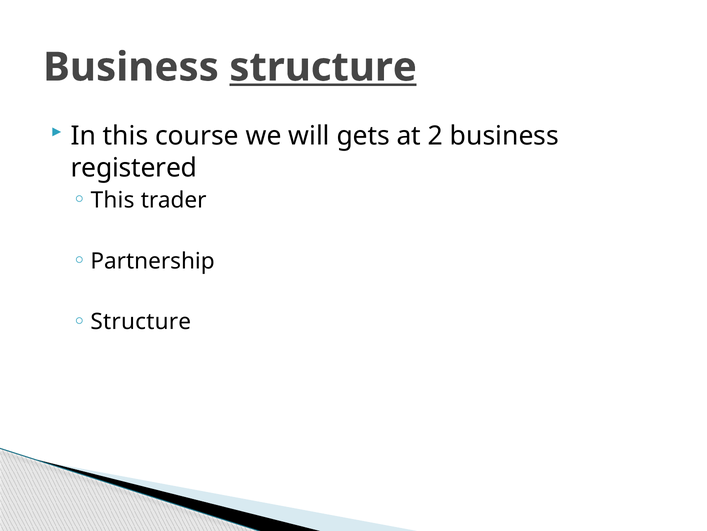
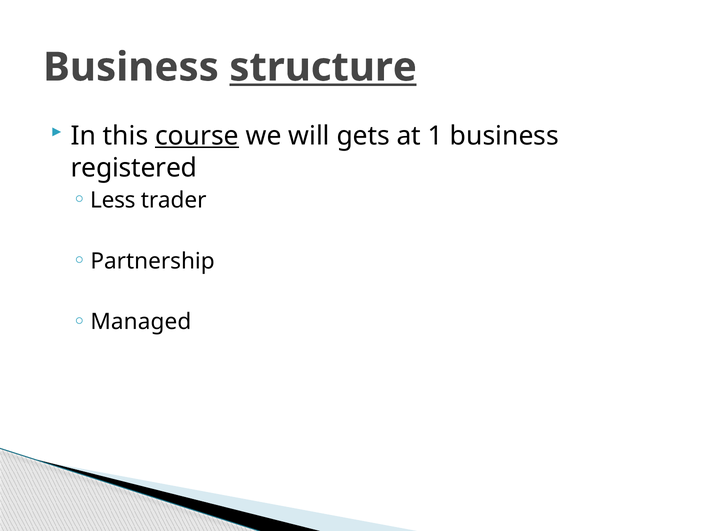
course underline: none -> present
2: 2 -> 1
This at (113, 200): This -> Less
Structure at (141, 321): Structure -> Managed
